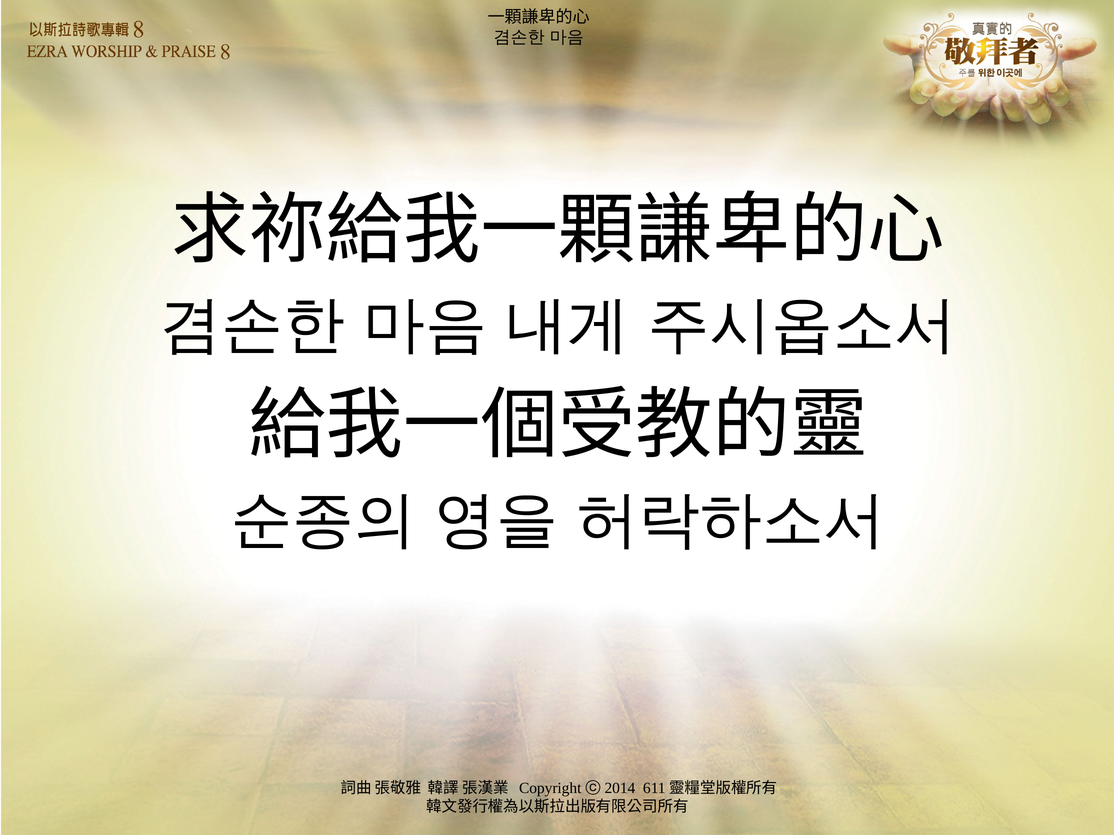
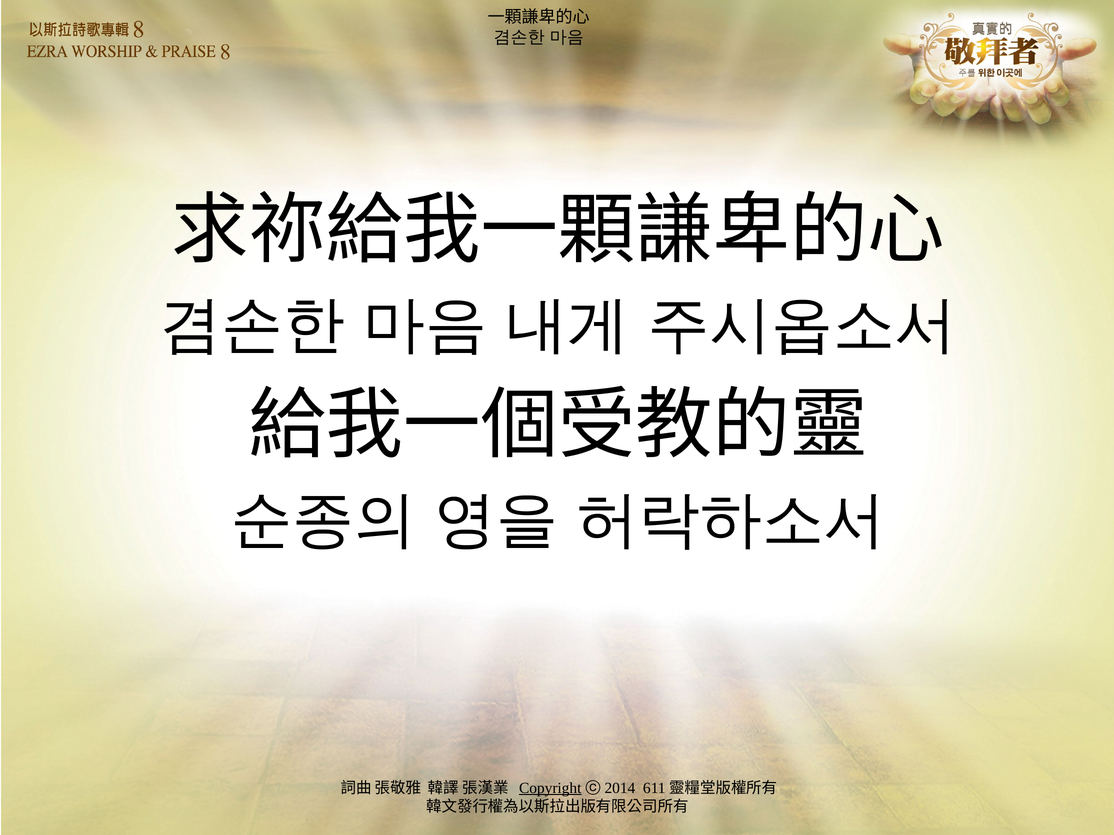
Copyright underline: none -> present
